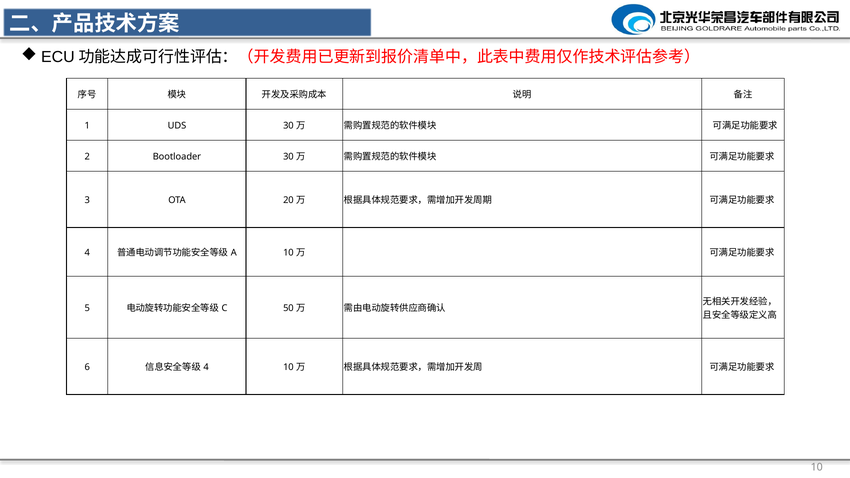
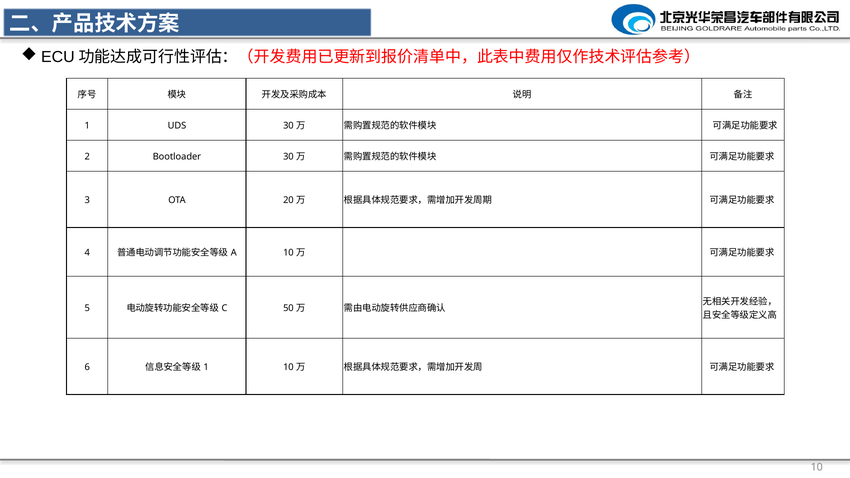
4 at (206, 368): 4 -> 1
